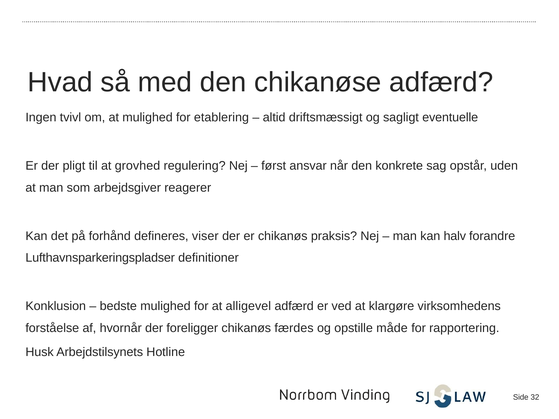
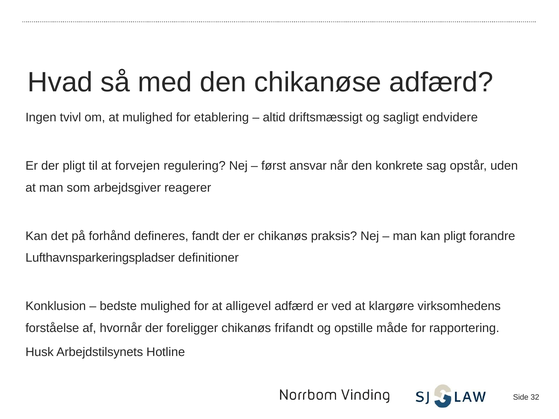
eventuelle: eventuelle -> endvidere
grovhed: grovhed -> forvejen
viser: viser -> fandt
kan halv: halv -> pligt
færdes: færdes -> frifandt
